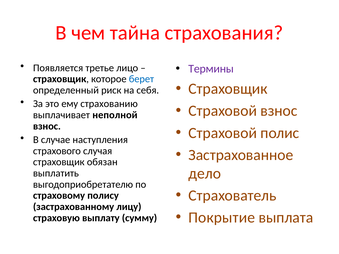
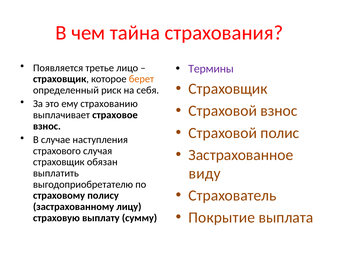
берет colour: blue -> orange
неполной: неполной -> страховое
дело: дело -> виду
